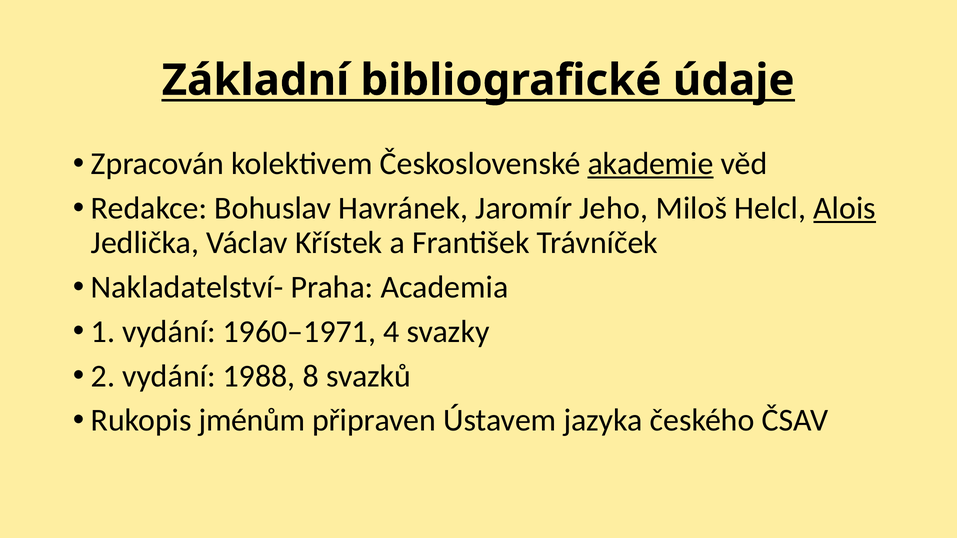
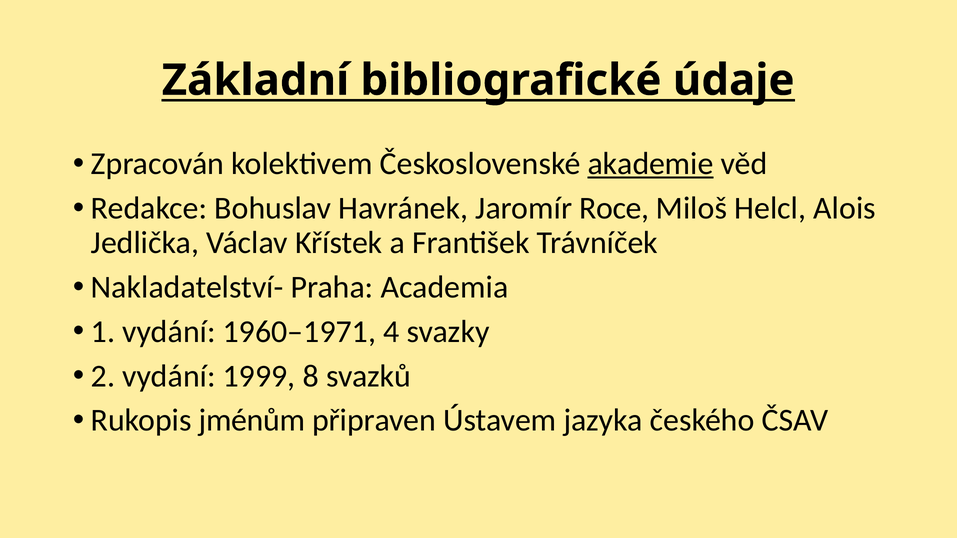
Jeho: Jeho -> Roce
Alois underline: present -> none
1988: 1988 -> 1999
